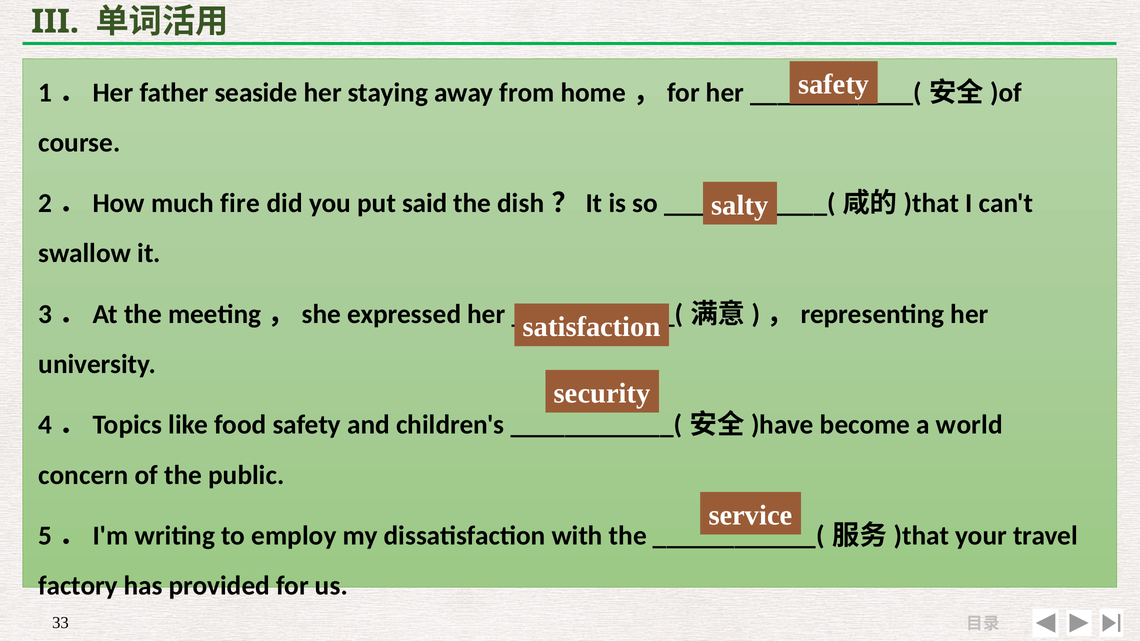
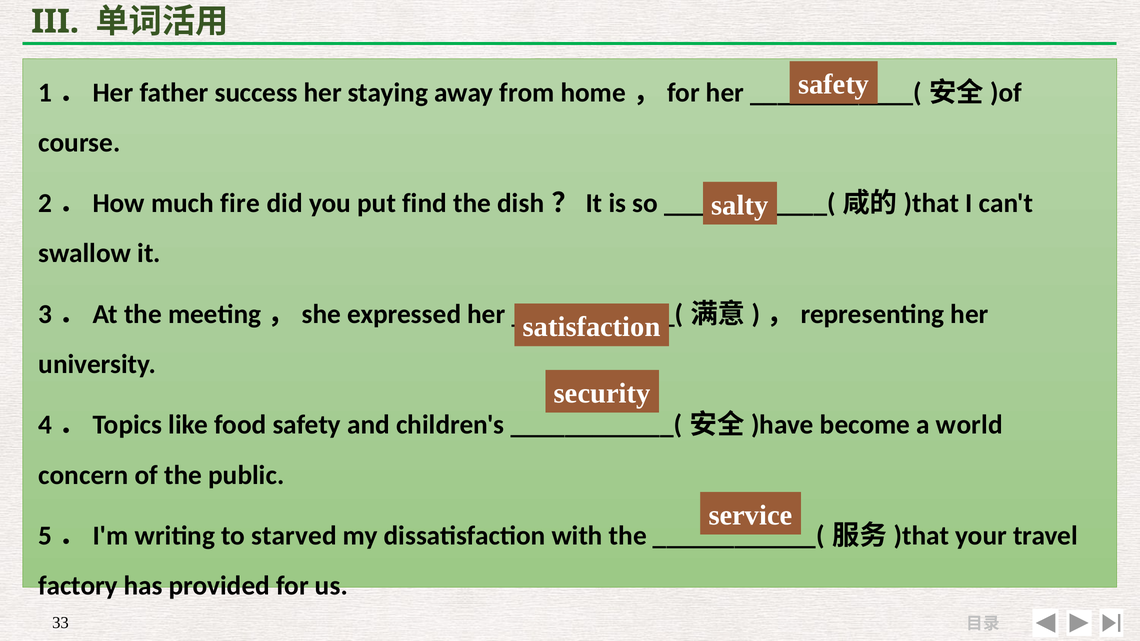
seaside: seaside -> success
said: said -> find
employ: employ -> starved
